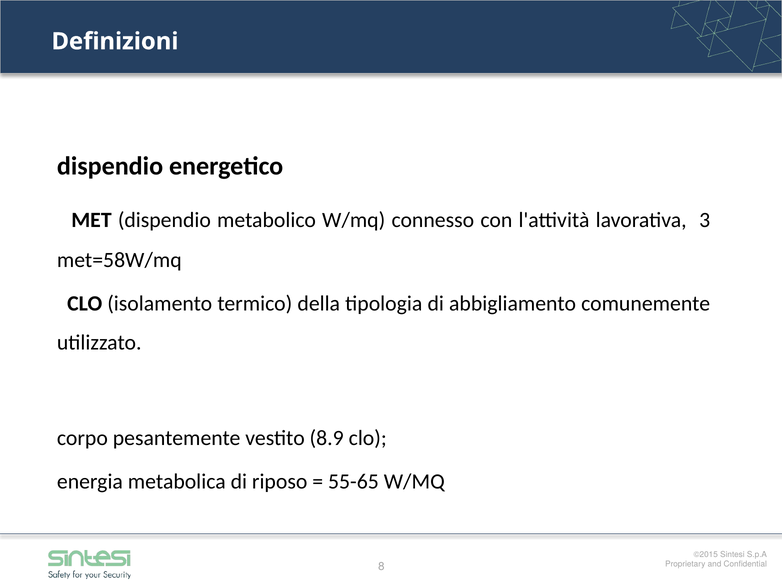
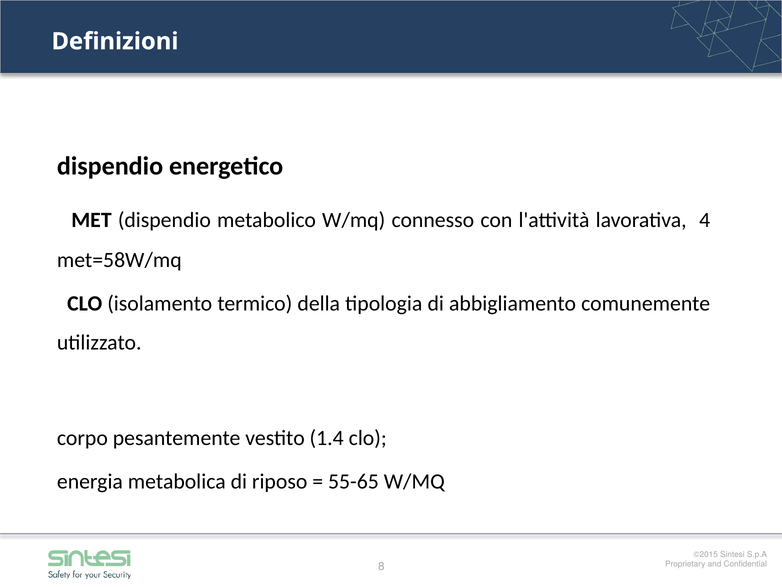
3: 3 -> 4
8.9: 8.9 -> 1.4
